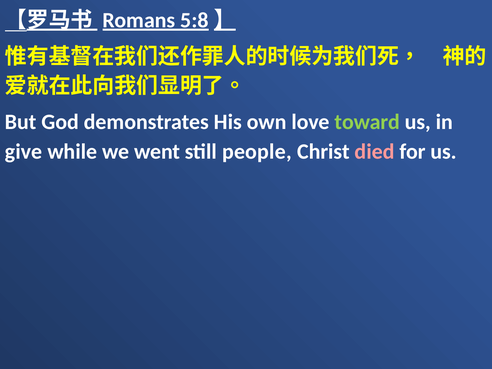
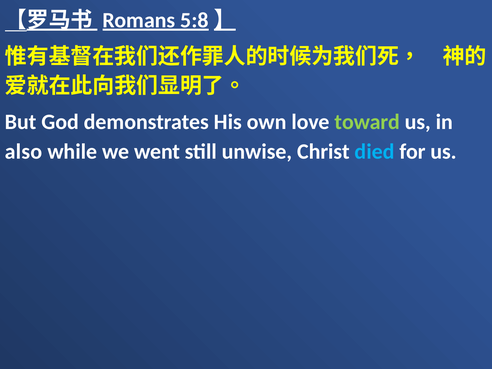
give: give -> also
people: people -> unwise
died colour: pink -> light blue
